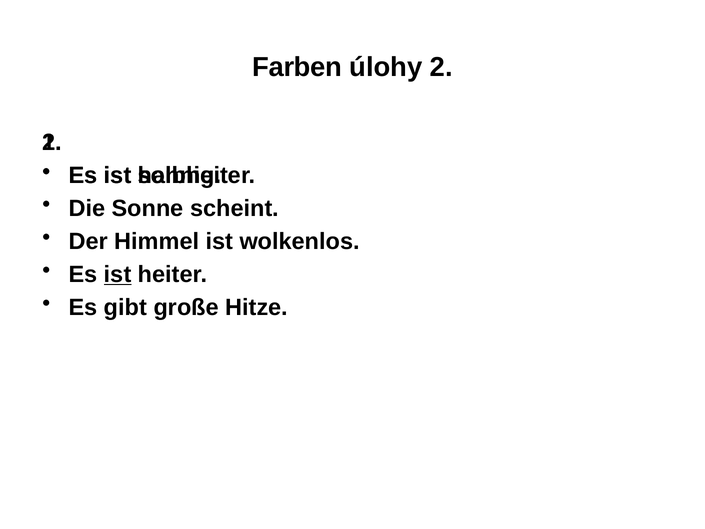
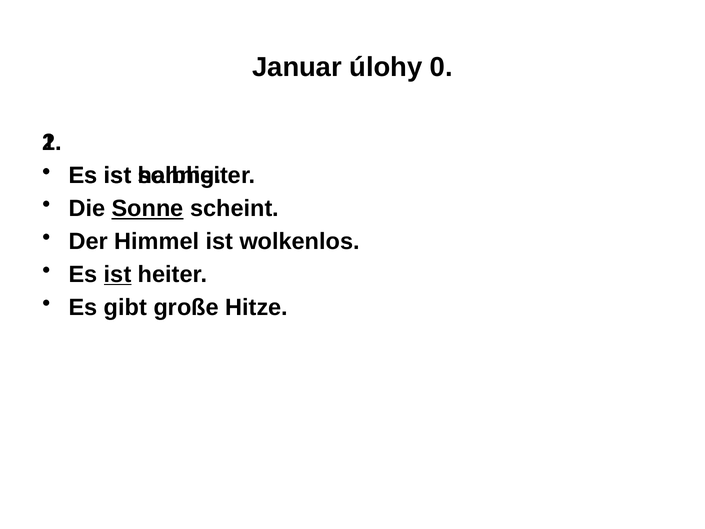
Farben: Farben -> Januar
úlohy 2: 2 -> 0
Sonne underline: none -> present
